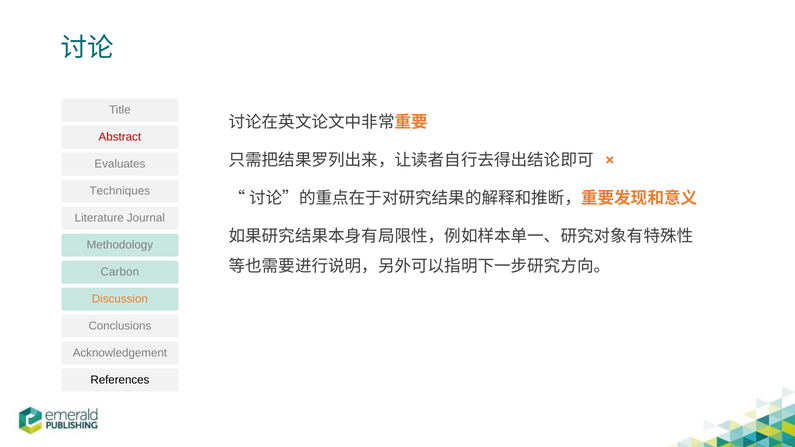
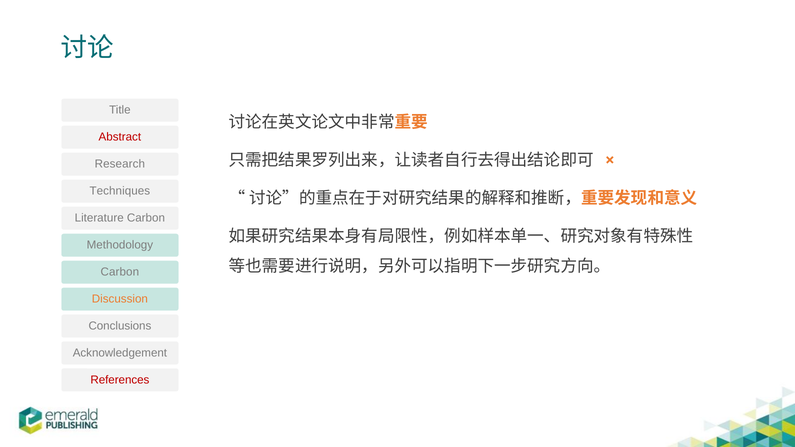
Evaluates: Evaluates -> Research
Literature Journal: Journal -> Carbon
References colour: black -> red
